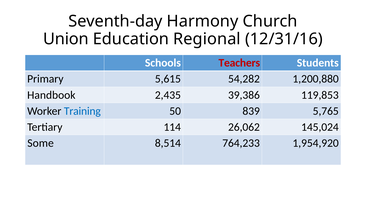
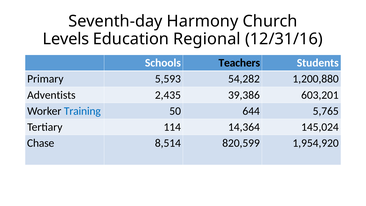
Union: Union -> Levels
Teachers colour: red -> black
5,615: 5,615 -> 5,593
Handbook: Handbook -> Adventists
119,853: 119,853 -> 603,201
839: 839 -> 644
26,062: 26,062 -> 14,364
Some: Some -> Chase
764,233: 764,233 -> 820,599
